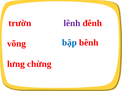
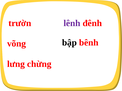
bập colour: blue -> black
